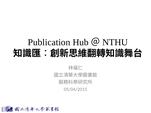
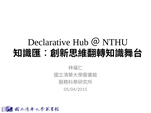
Publication: Publication -> Declarative
